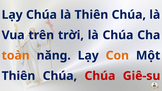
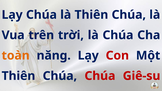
Con colour: orange -> red
